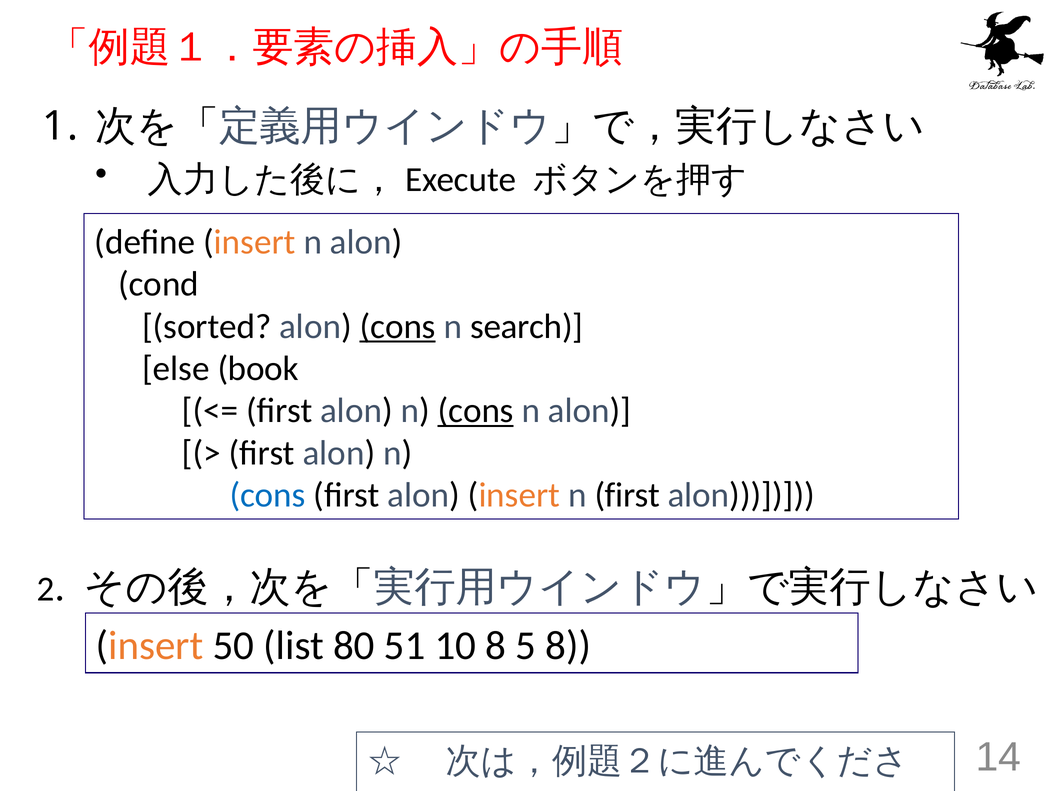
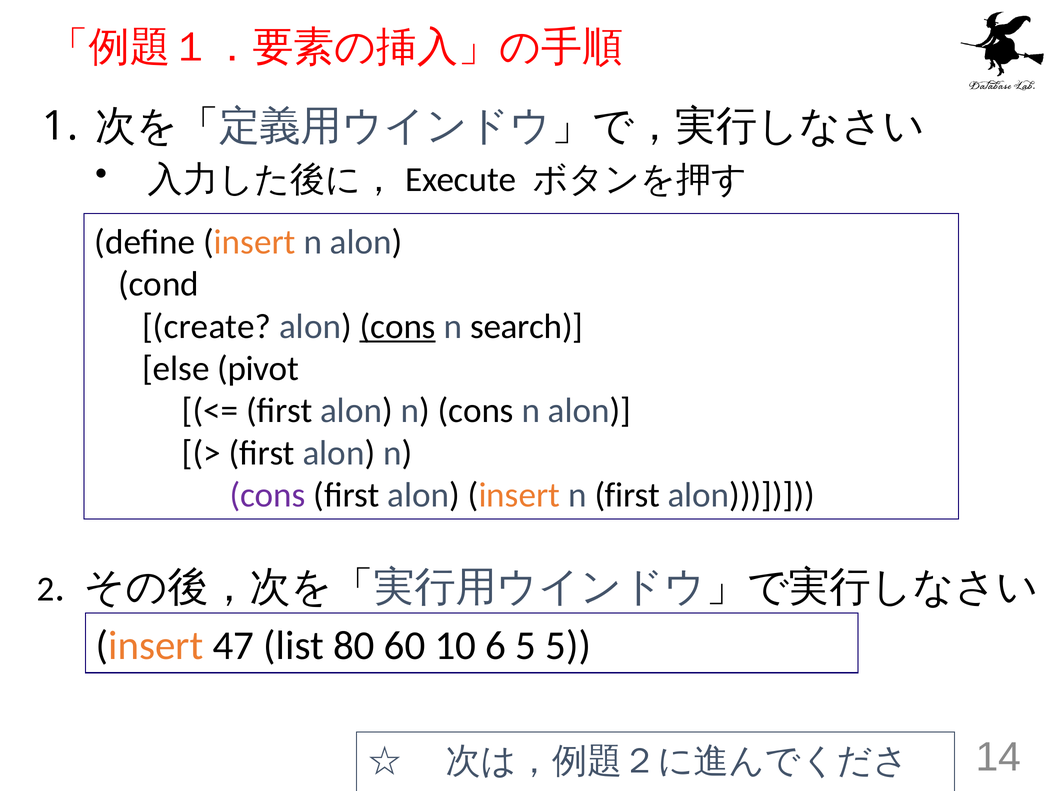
sorted: sorted -> create
book: book -> pivot
cons at (476, 411) underline: present -> none
cons at (268, 495) colour: blue -> purple
50: 50 -> 47
51: 51 -> 60
10 8: 8 -> 6
5 8: 8 -> 5
